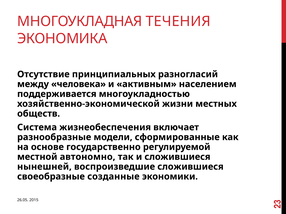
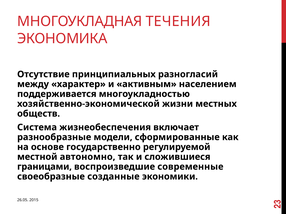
человека: человека -> характер
нынешней: нынешней -> границами
воспроизведшие сложившиеся: сложившиеся -> современные
